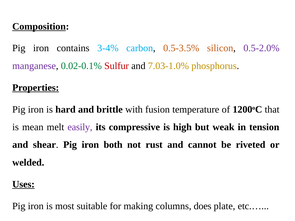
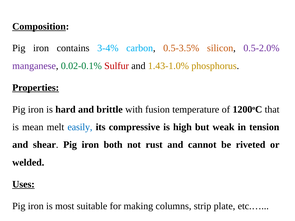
7.03-1.0%: 7.03-1.0% -> 1.43-1.0%
easily colour: purple -> blue
does: does -> strip
